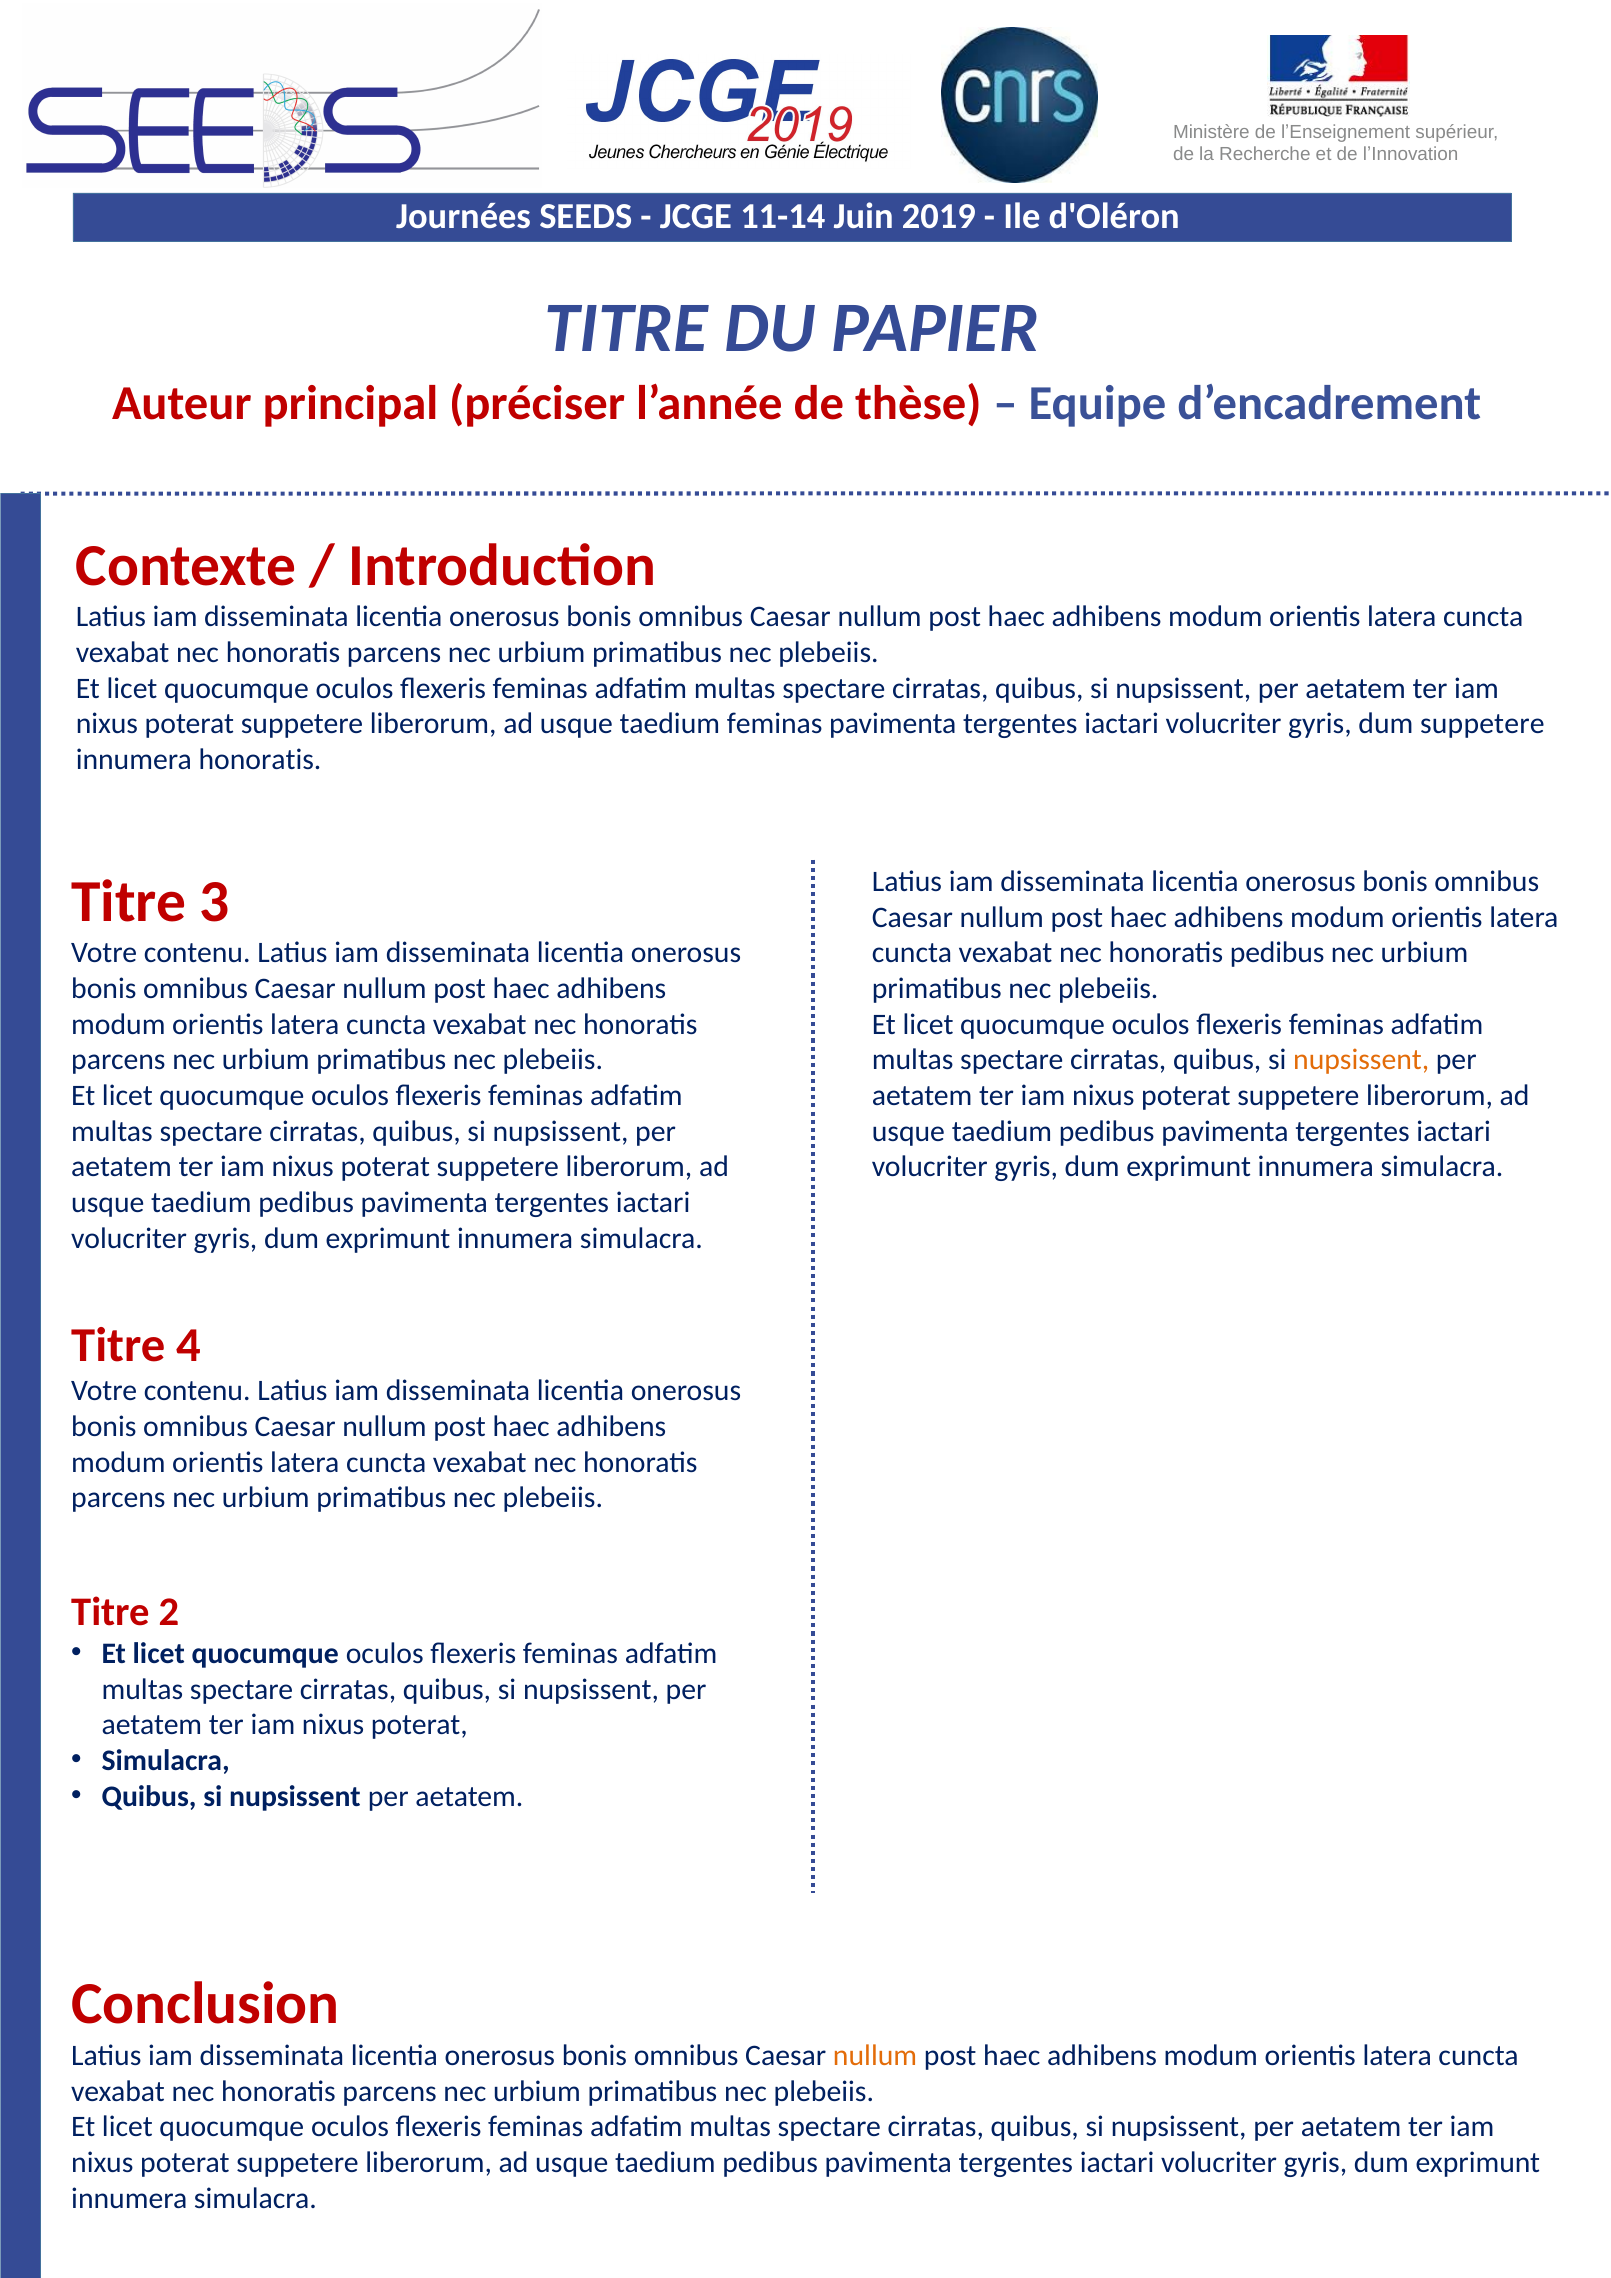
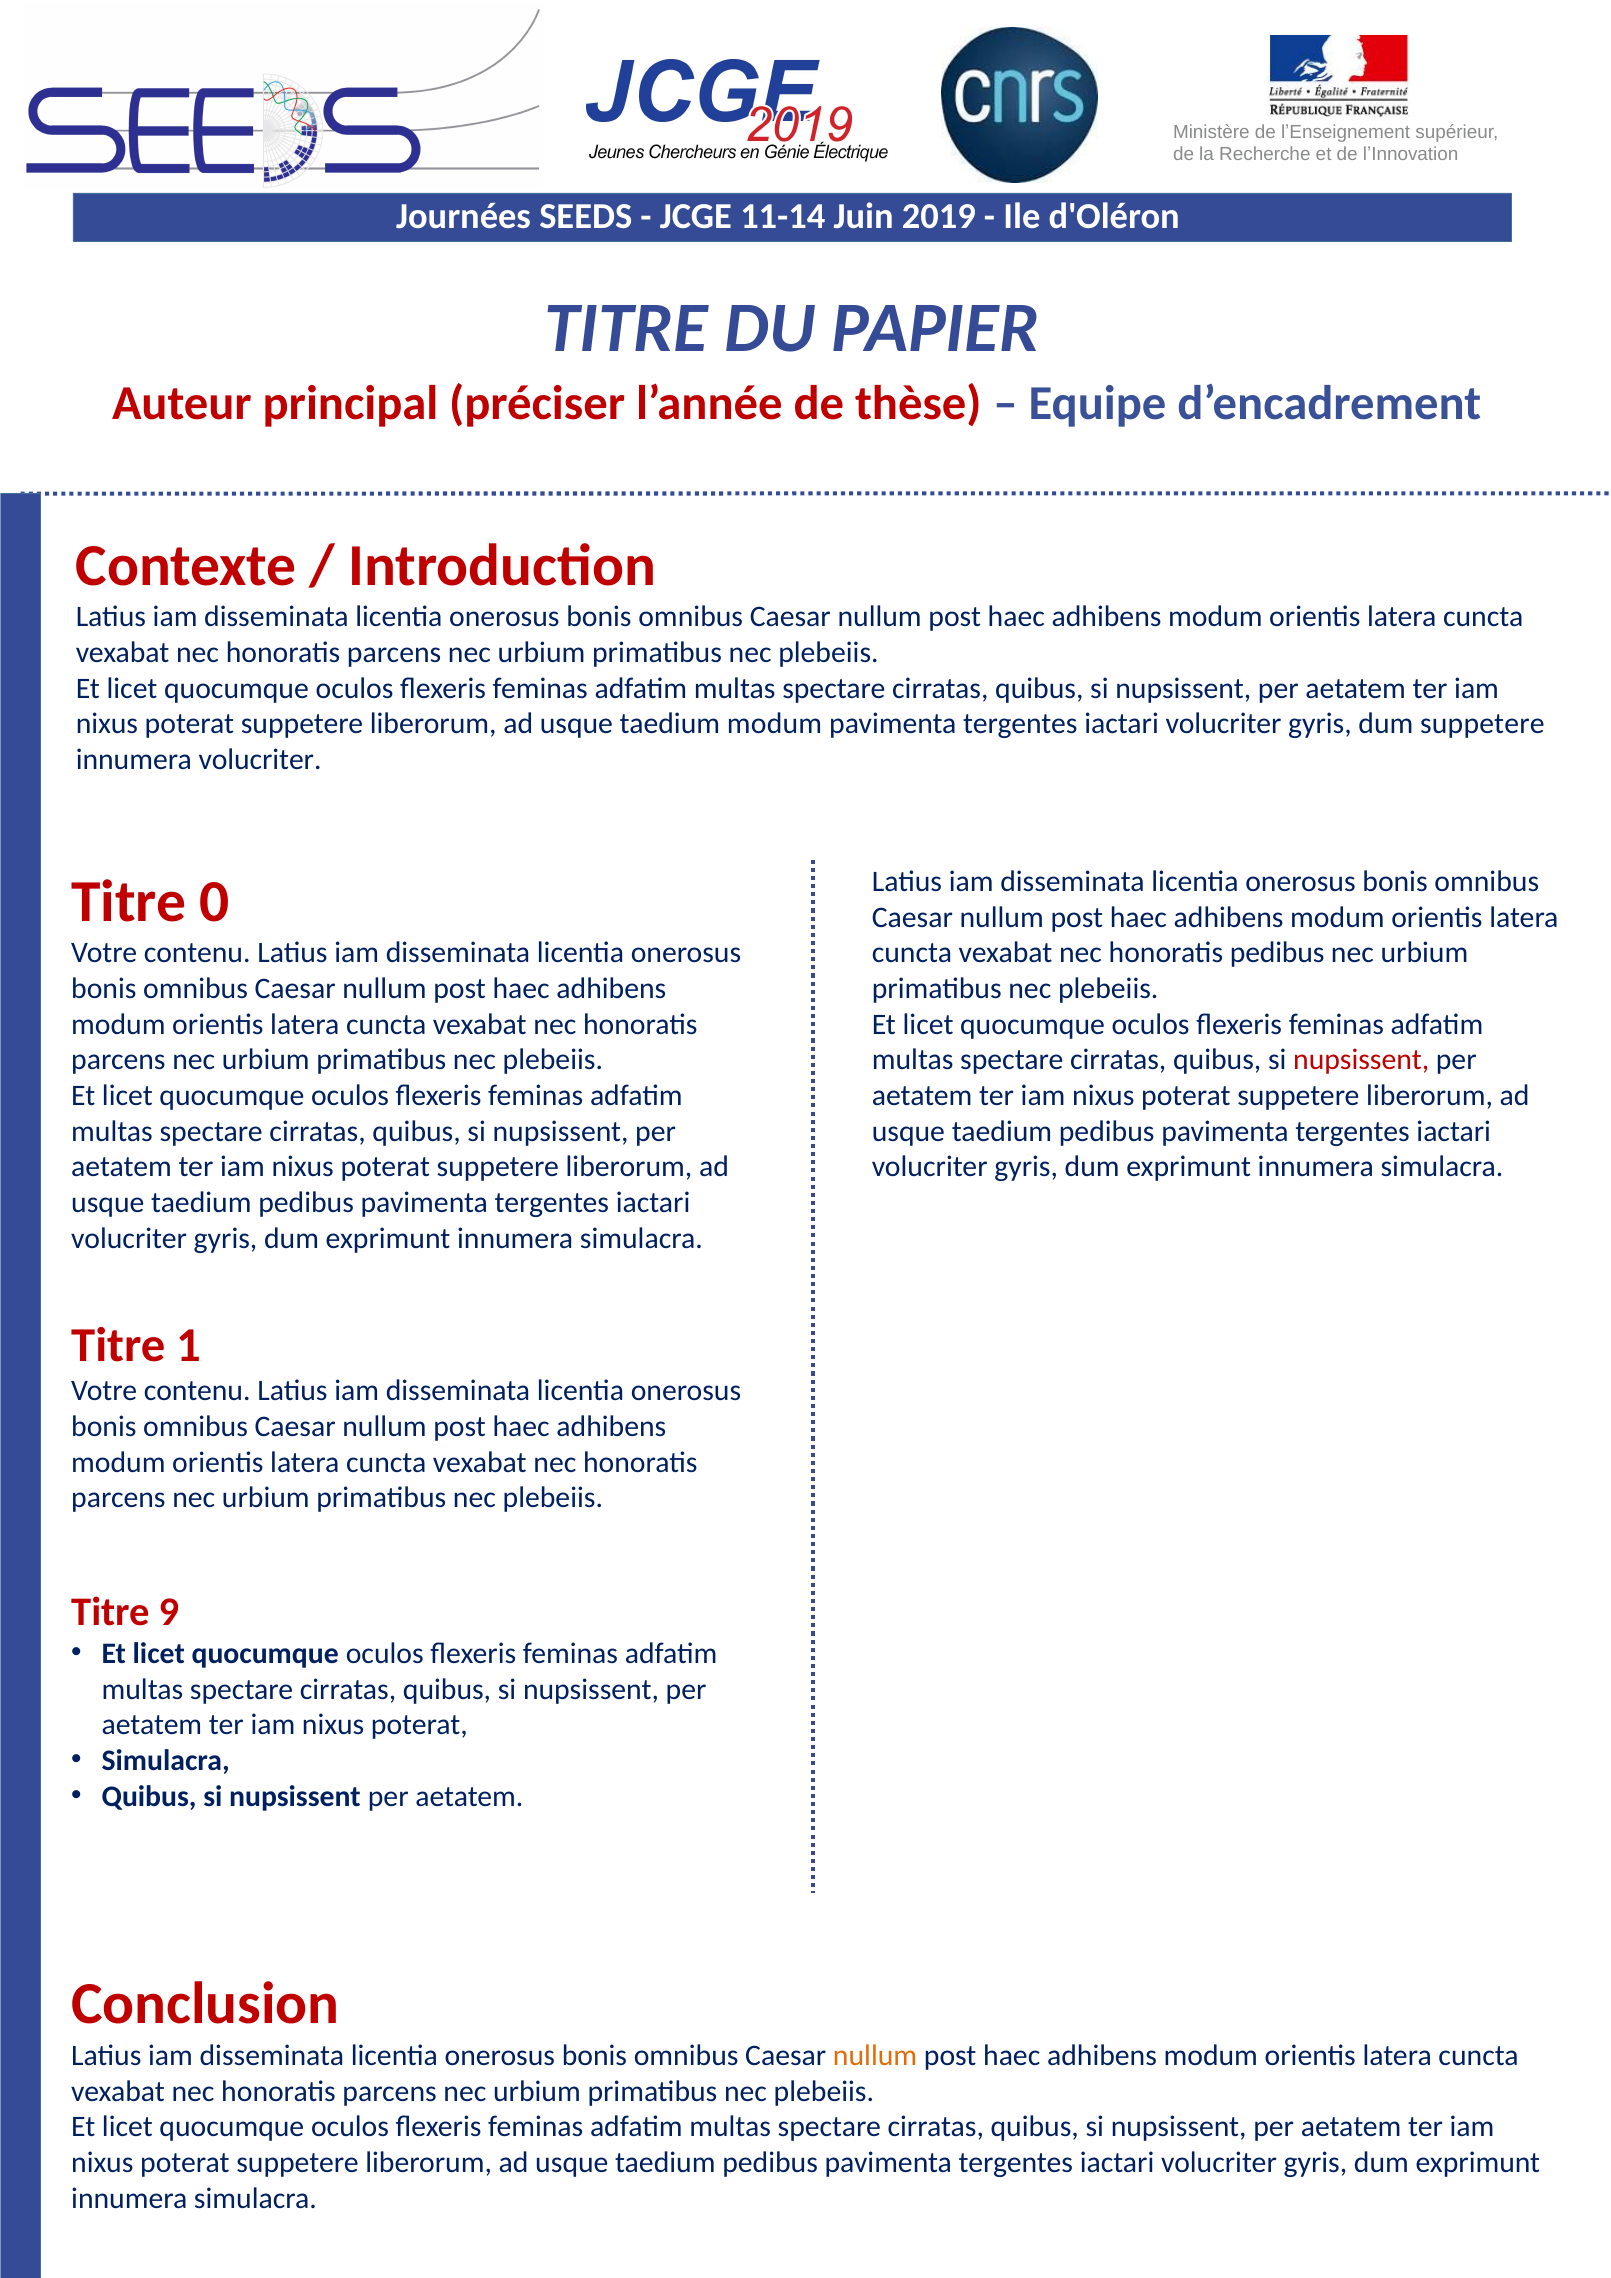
taedium feminas: feminas -> modum
innumera honoratis: honoratis -> volucriter
3: 3 -> 0
nupsissent at (1361, 1060) colour: orange -> red
4: 4 -> 1
2: 2 -> 9
